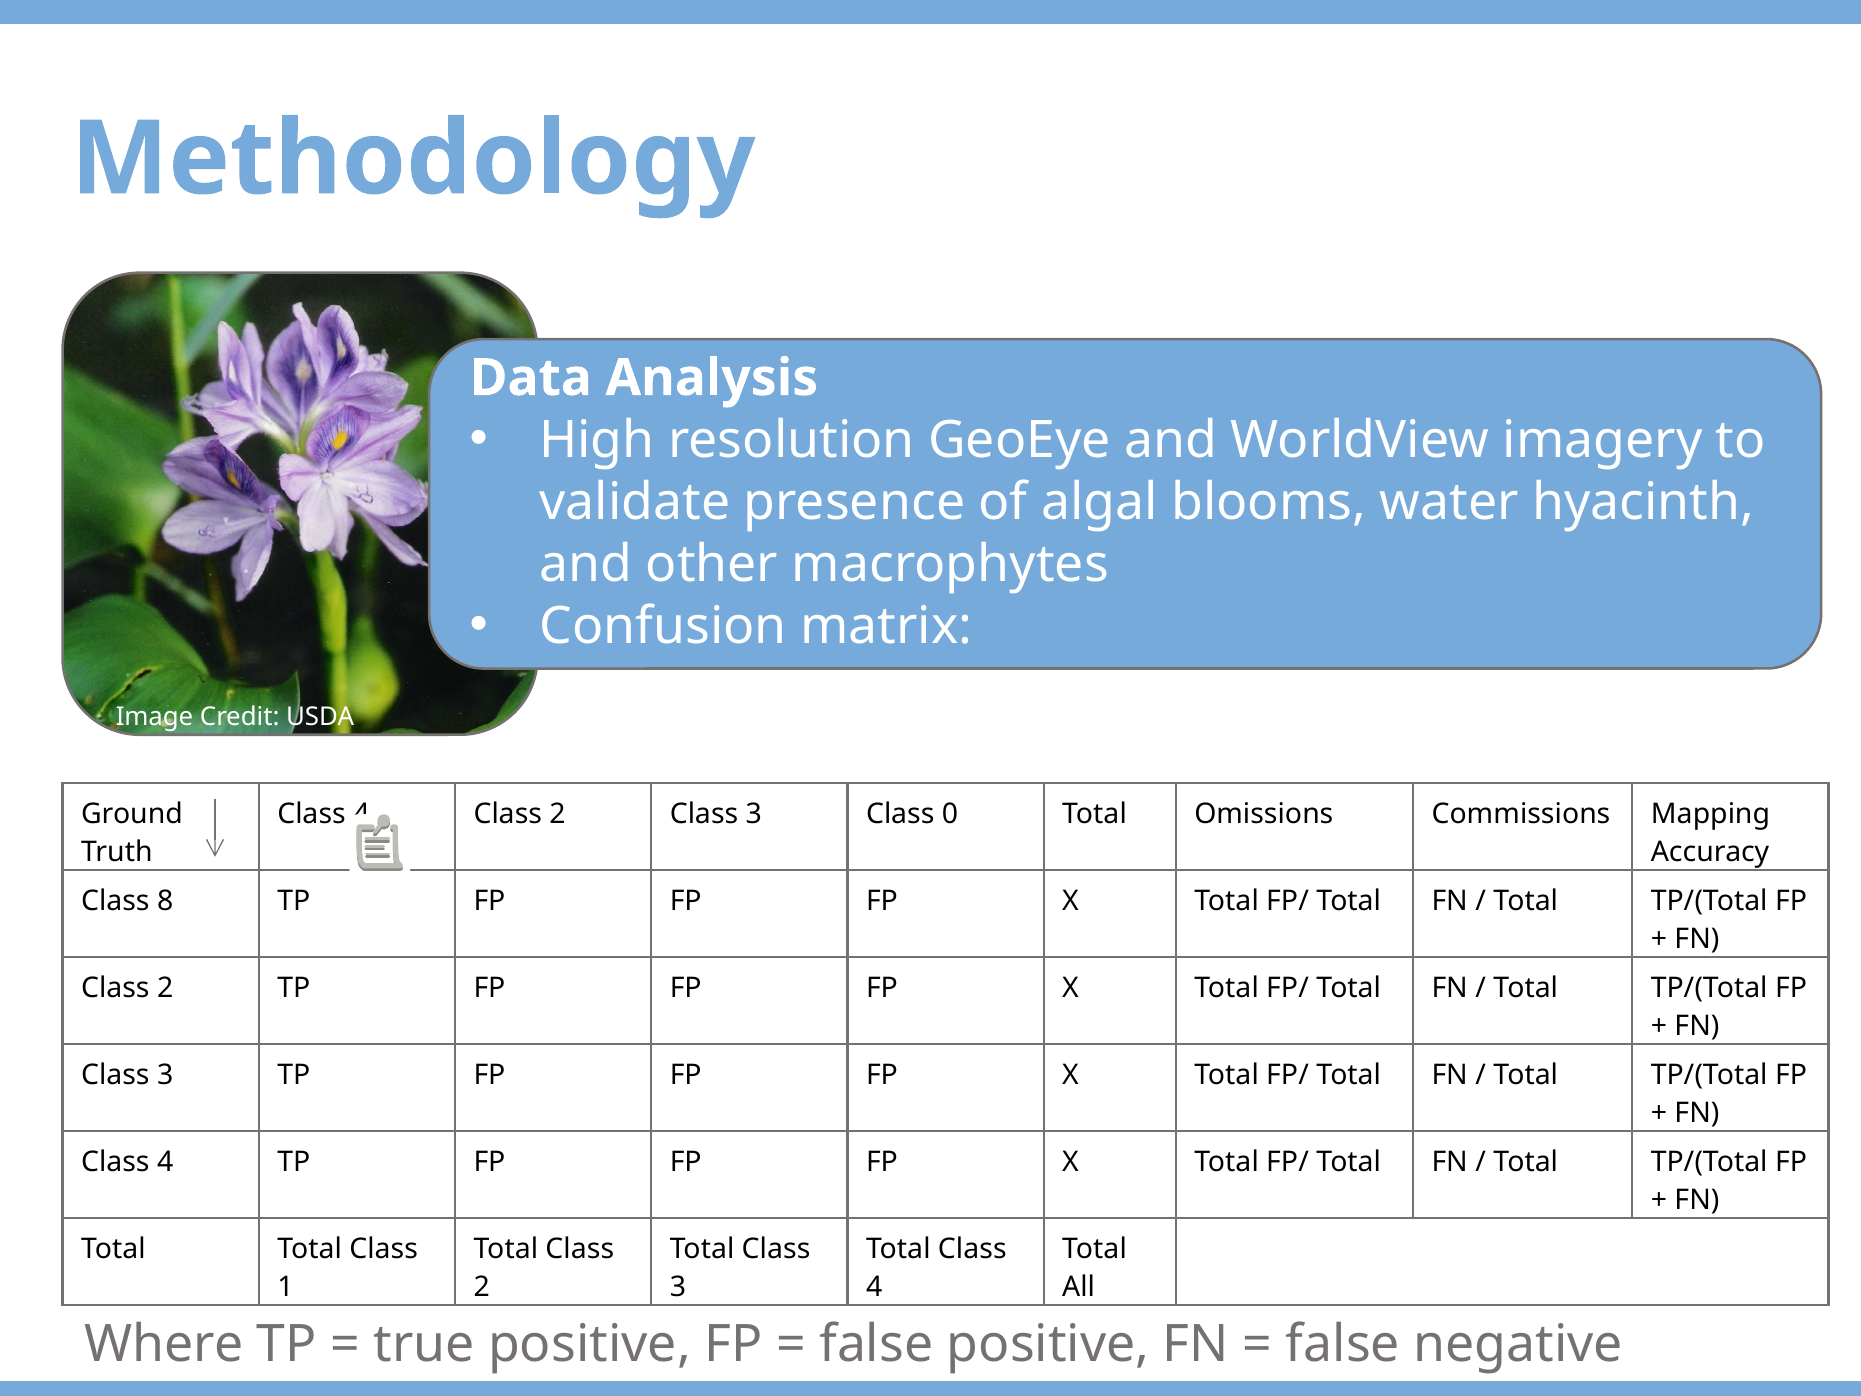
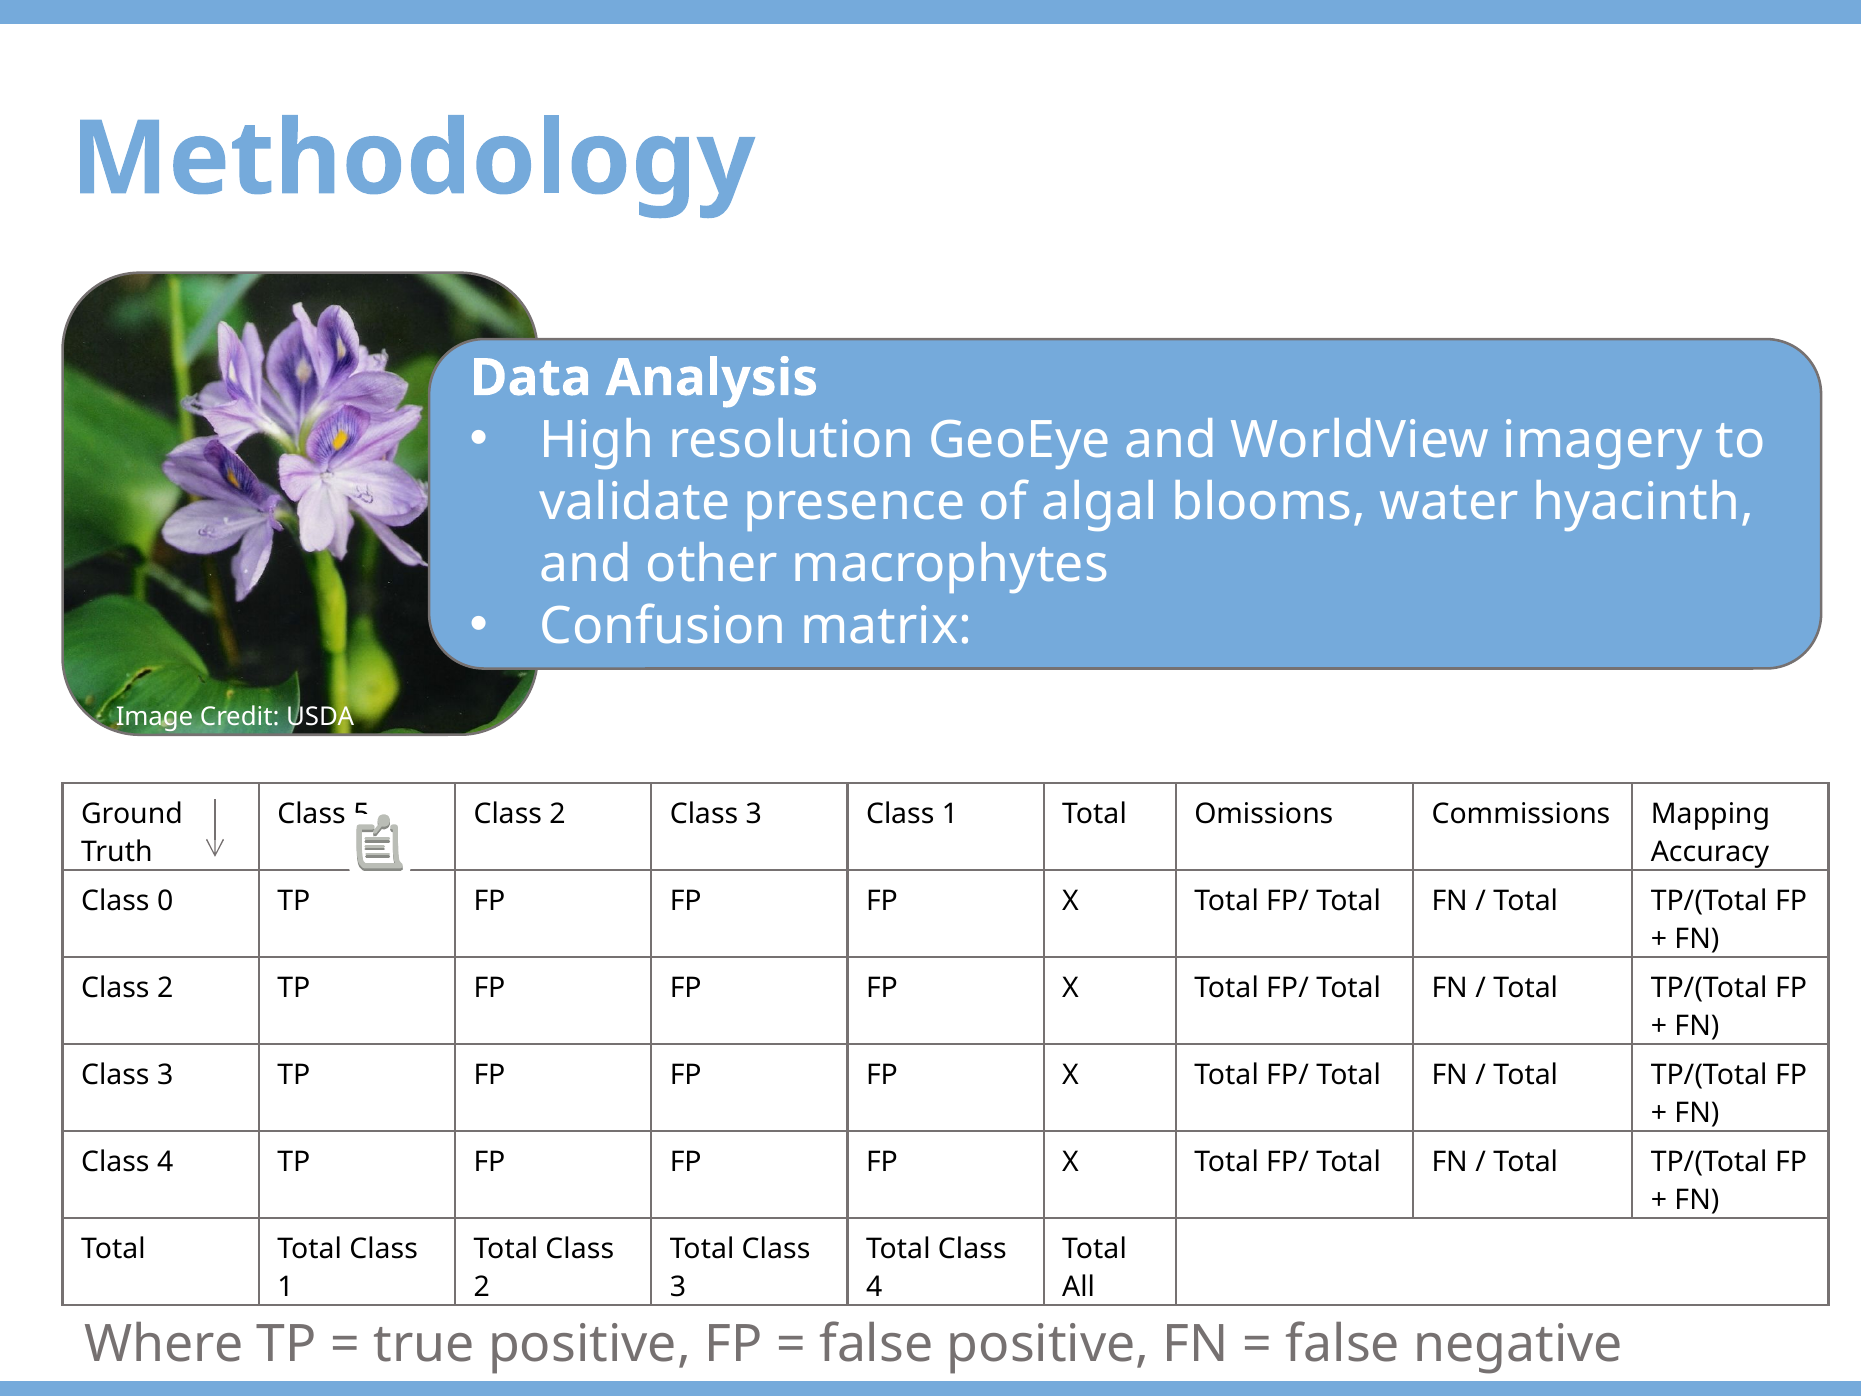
4 at (361, 814): 4 -> 5
3 Class 0: 0 -> 1
8: 8 -> 0
